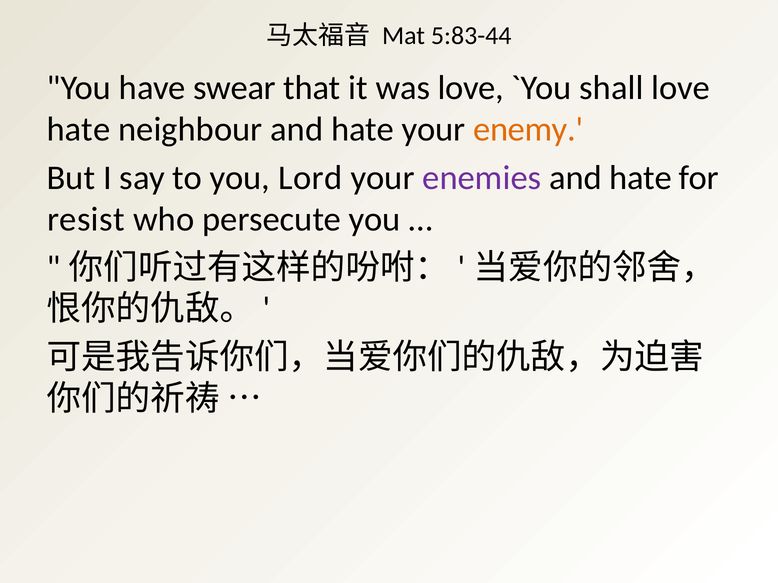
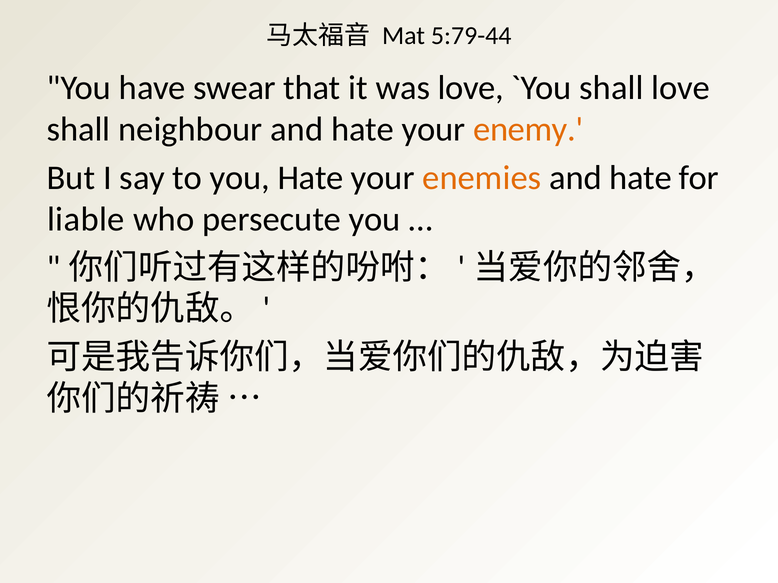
5:83-44: 5:83-44 -> 5:79-44
hate at (78, 129): hate -> shall
you Lord: Lord -> Hate
enemies colour: purple -> orange
resist: resist -> liable
